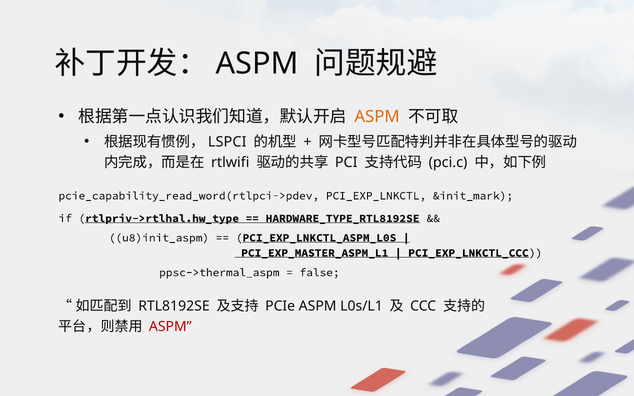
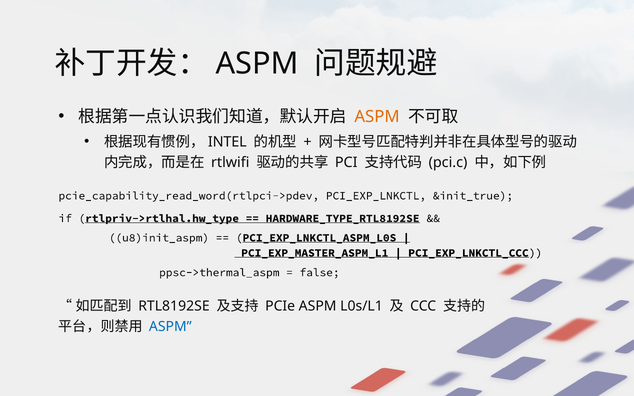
LSPCI: LSPCI -> INTEL
&init_mark: &init_mark -> &init_true
ASPM at (170, 327) colour: red -> blue
